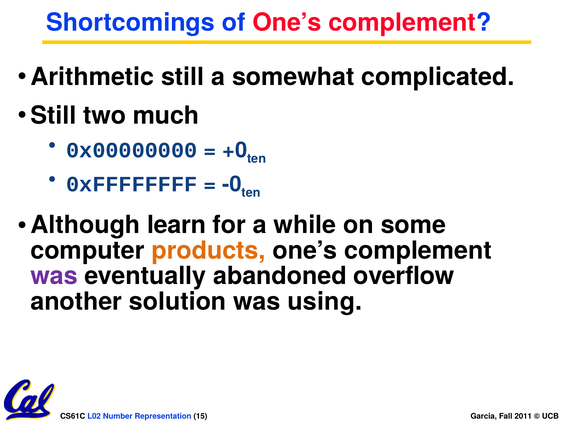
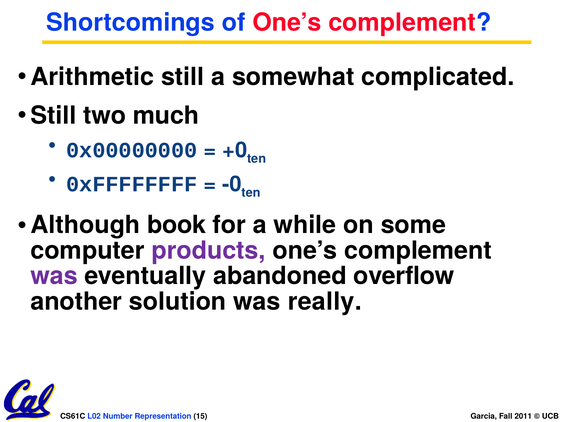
learn: learn -> book
products colour: orange -> purple
using: using -> really
